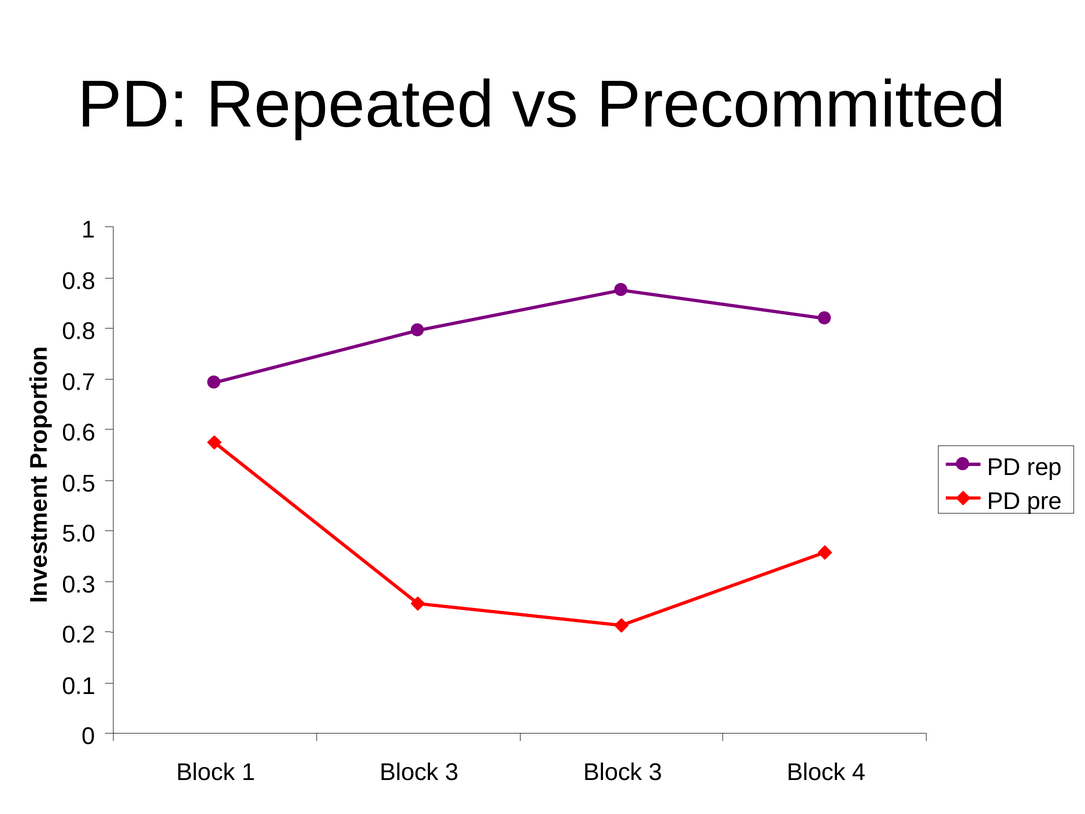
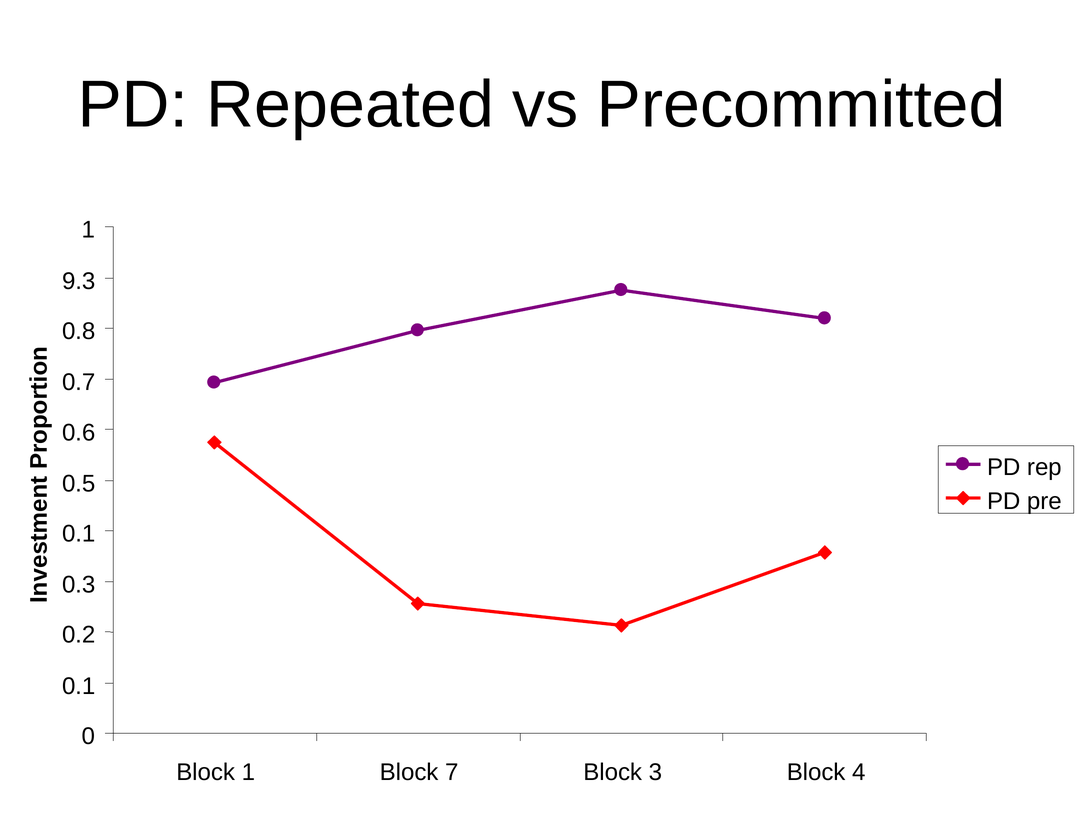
0.8 at (79, 281): 0.8 -> 9.3
5.0 at (79, 534): 5.0 -> 0.1
1 Block 3: 3 -> 7
